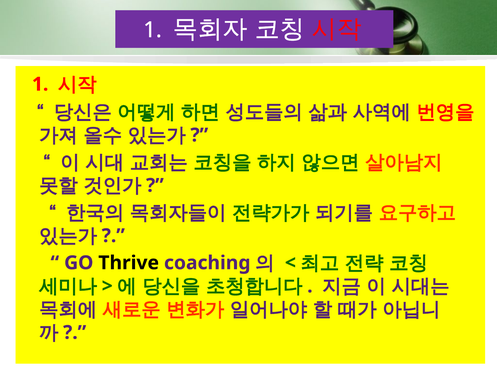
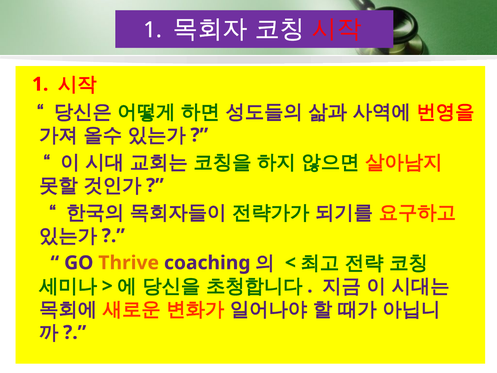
Thrive colour: black -> orange
